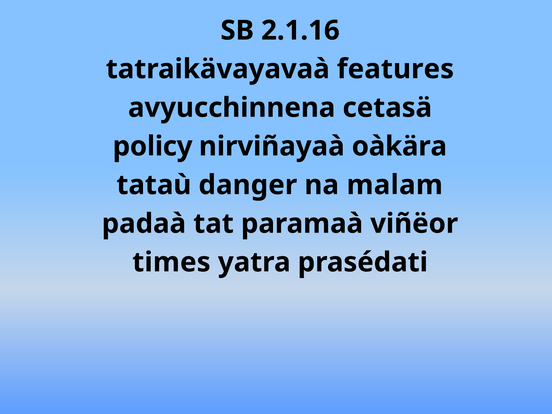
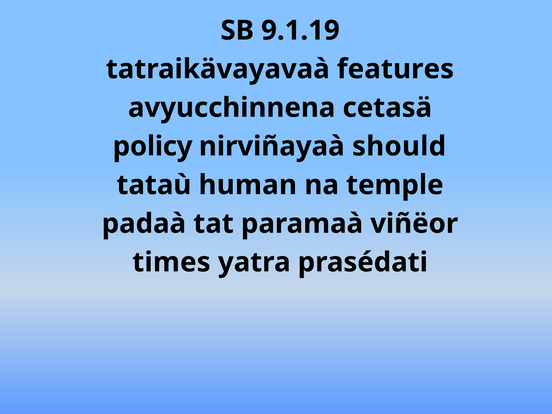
2.1.16: 2.1.16 -> 9.1.19
oàkära: oàkära -> should
danger: danger -> human
malam: malam -> temple
